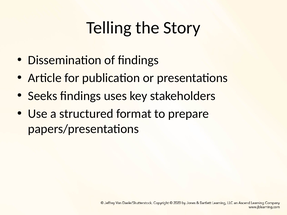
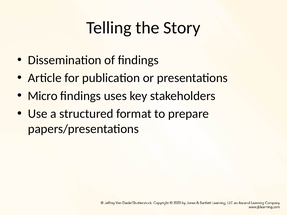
Seeks: Seeks -> Micro
